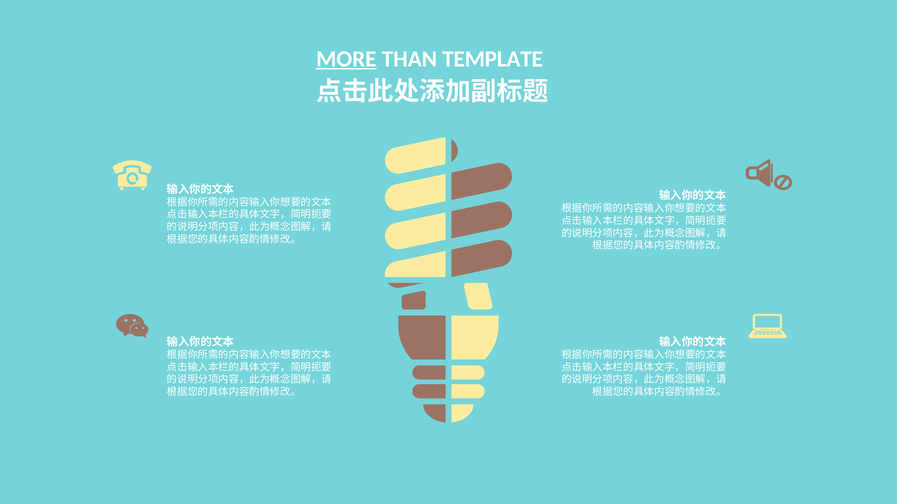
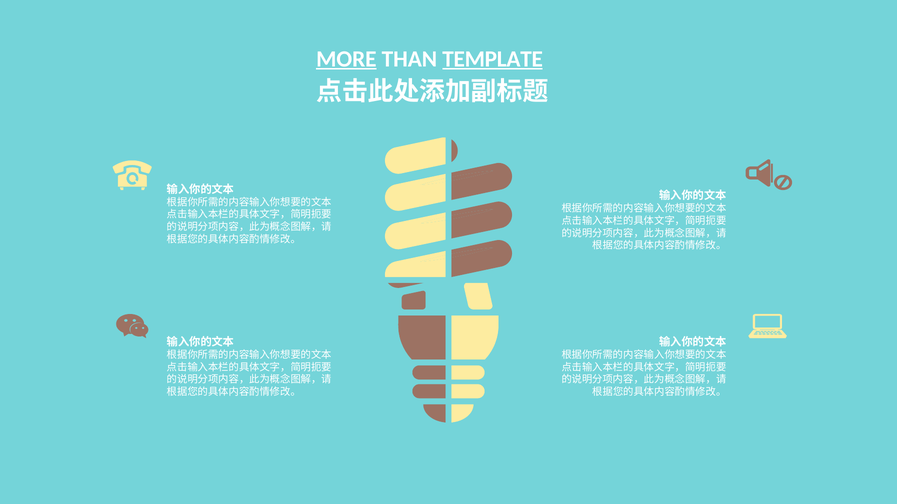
TEMPLATE underline: none -> present
